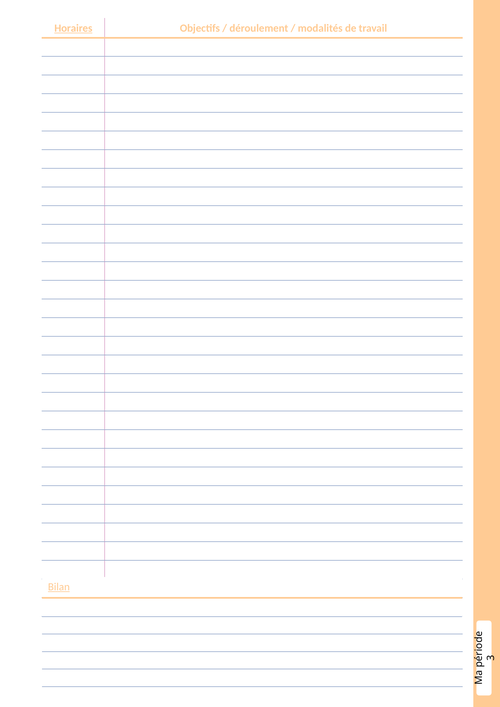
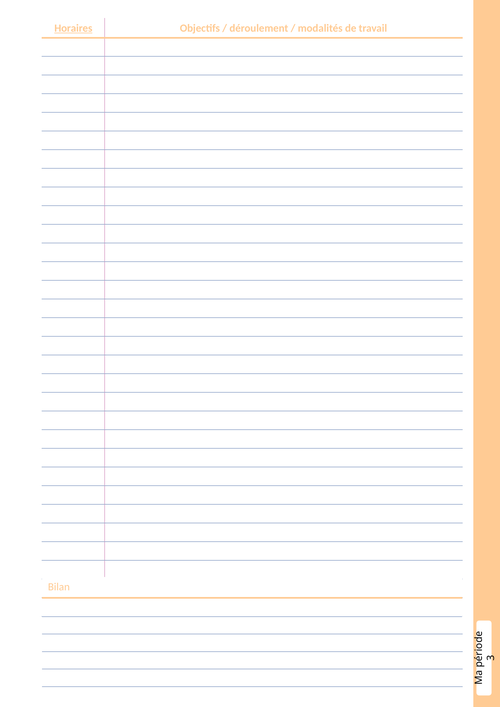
Bilan underline: present -> none
